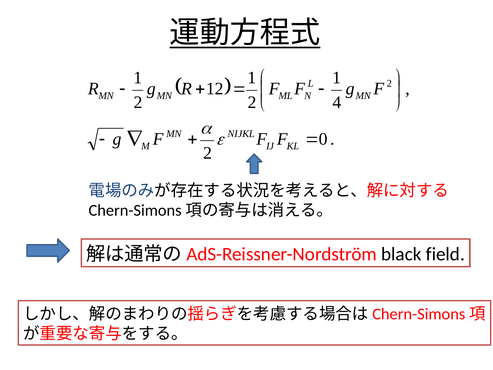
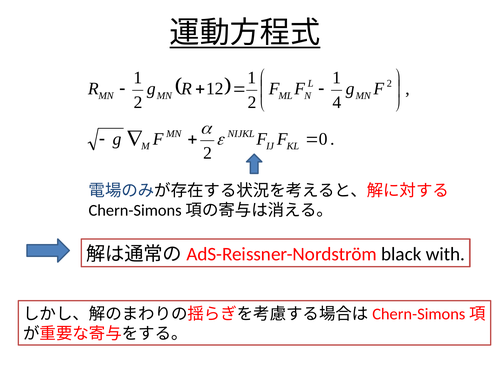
field: field -> with
